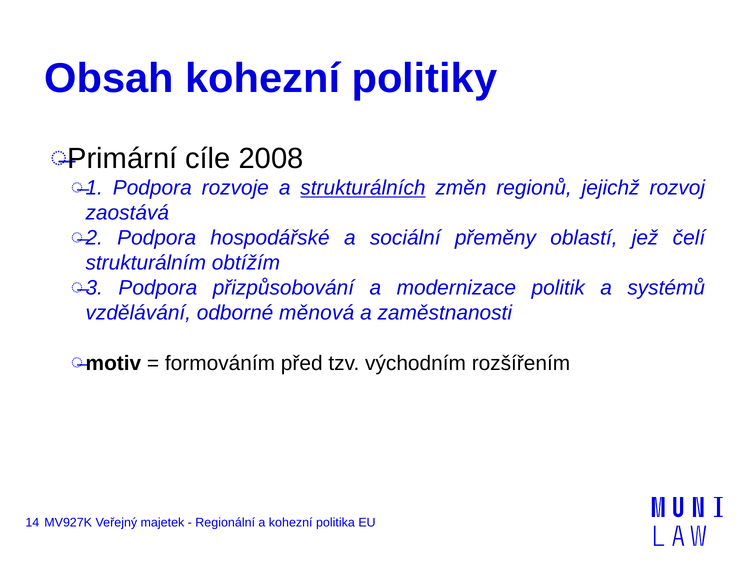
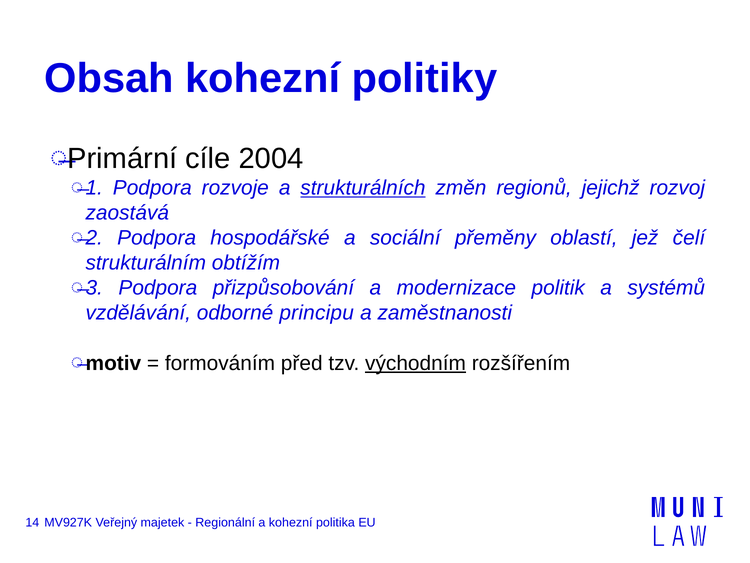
2008: 2008 -> 2004
měnová: měnová -> principu
východním underline: none -> present
